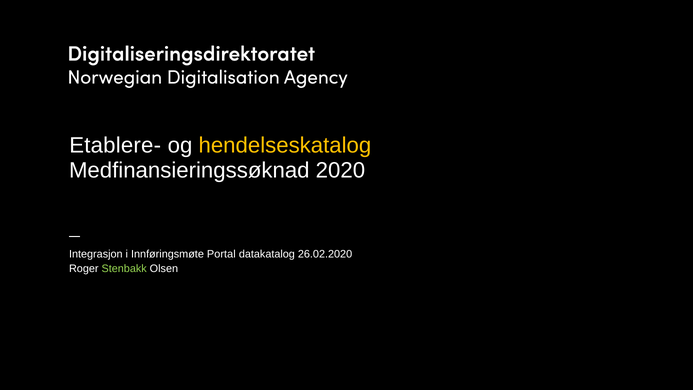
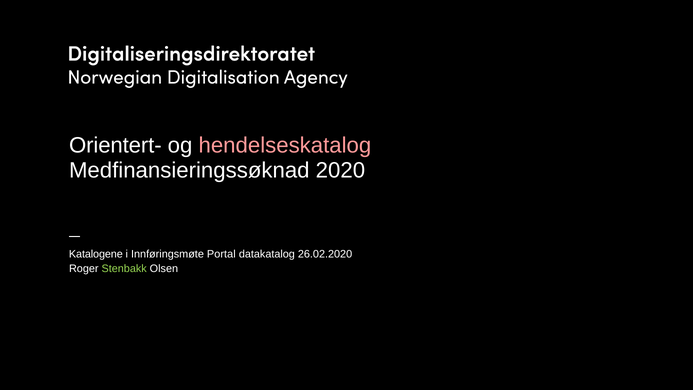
Etablere-: Etablere- -> Orientert-
hendelseskatalog colour: yellow -> pink
Integrasjon: Integrasjon -> Katalogene
